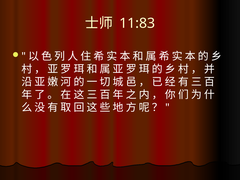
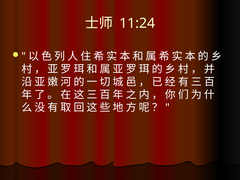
11:83: 11:83 -> 11:24
